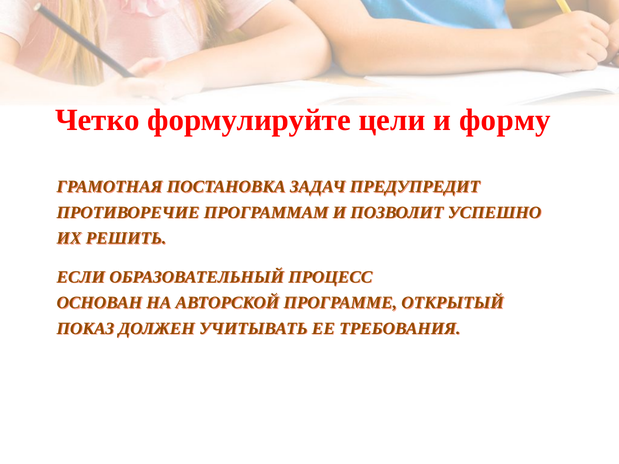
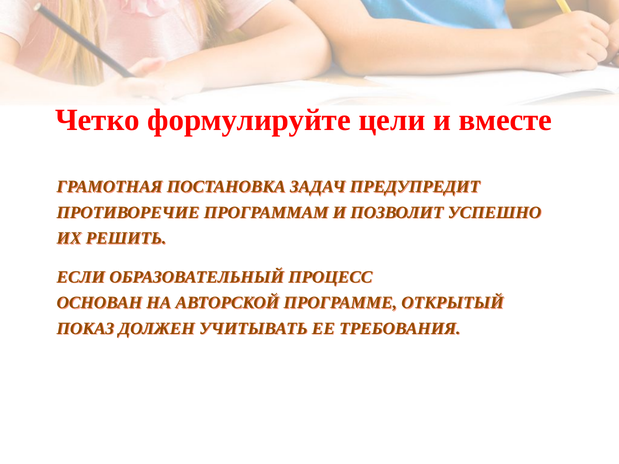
форму: форму -> вместе
